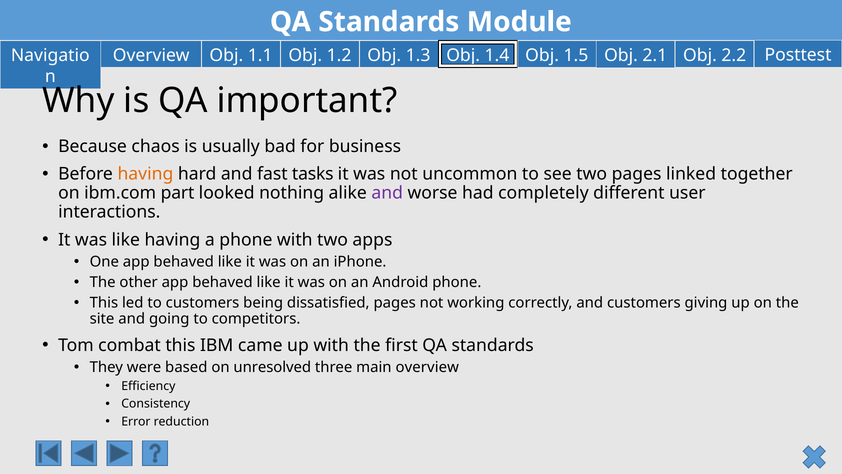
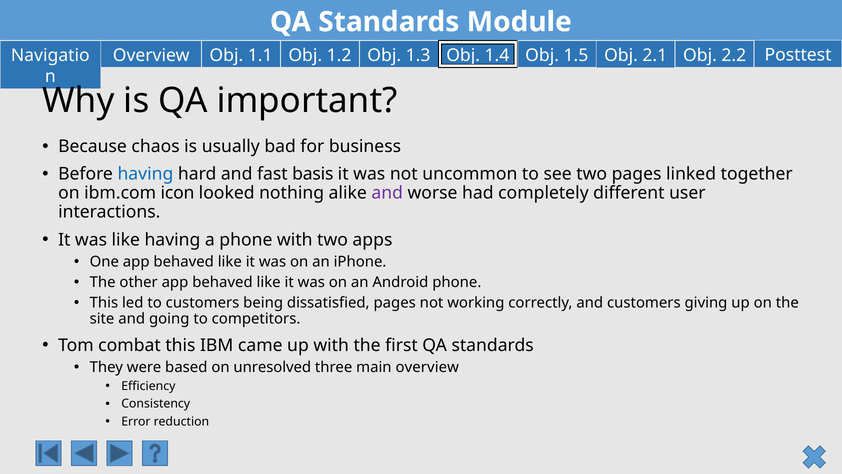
having at (145, 174) colour: orange -> blue
tasks: tasks -> basis
part: part -> icon
